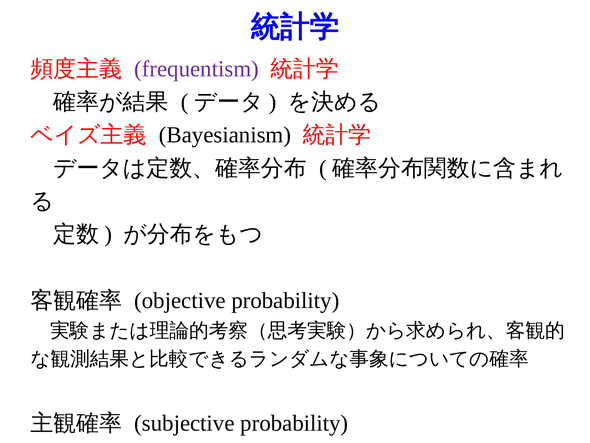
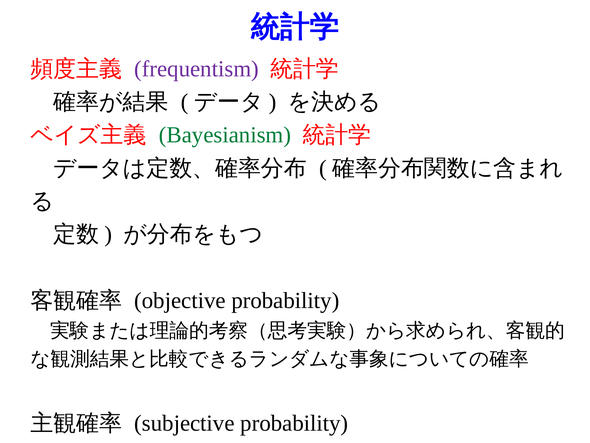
Bayesianism colour: black -> green
